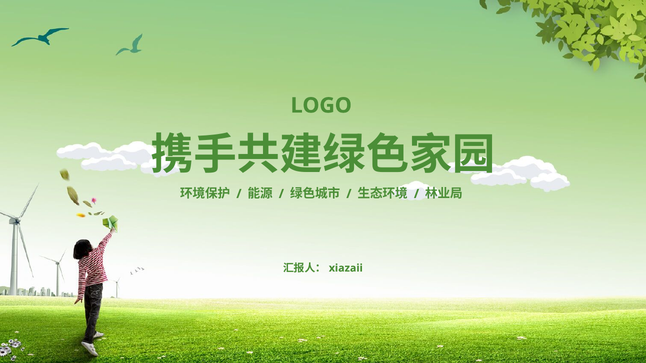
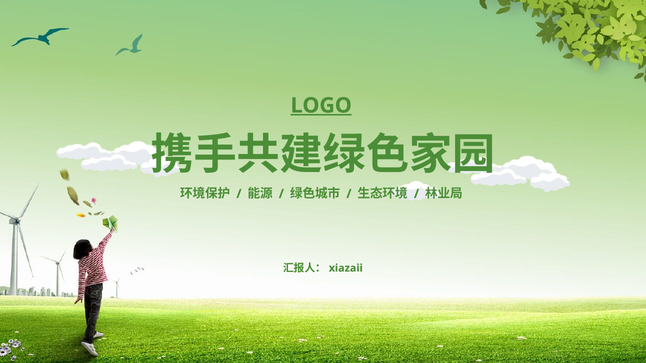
LOGO underline: none -> present
